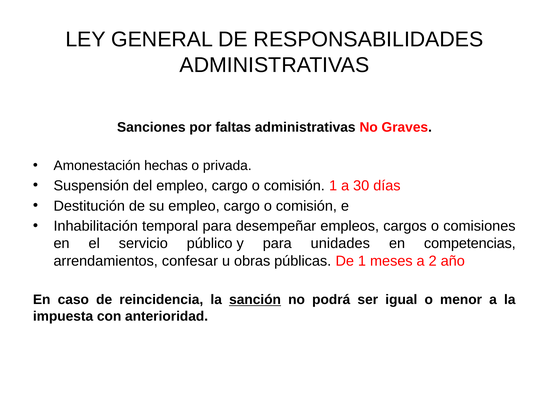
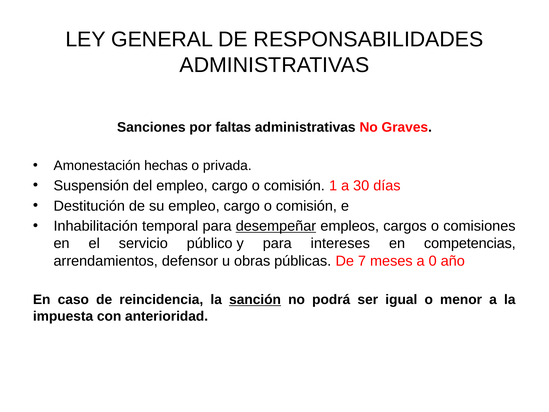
desempeñar underline: none -> present
unidades: unidades -> intereses
confesar: confesar -> defensor
De 1: 1 -> 7
2: 2 -> 0
